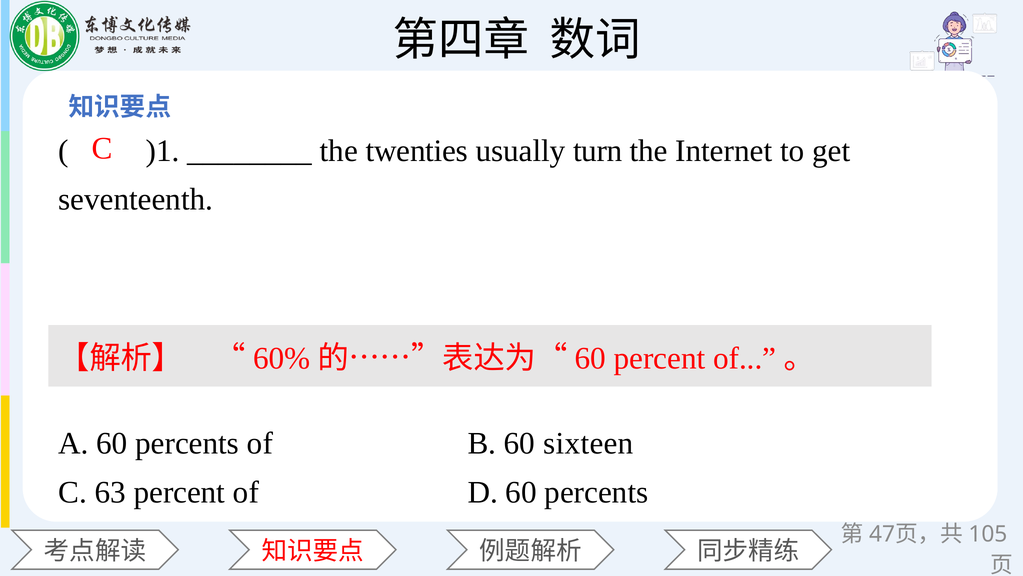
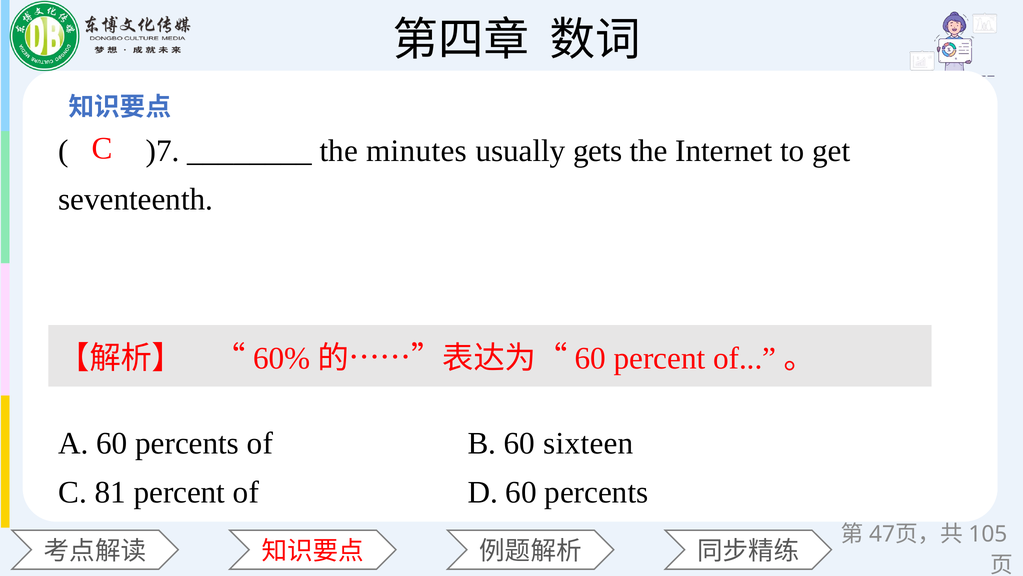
)1: )1 -> )7
twenties: twenties -> minutes
turn: turn -> gets
63: 63 -> 81
